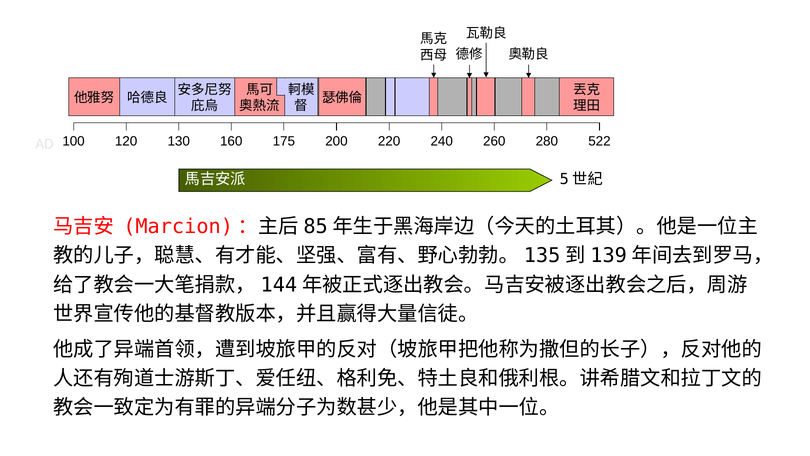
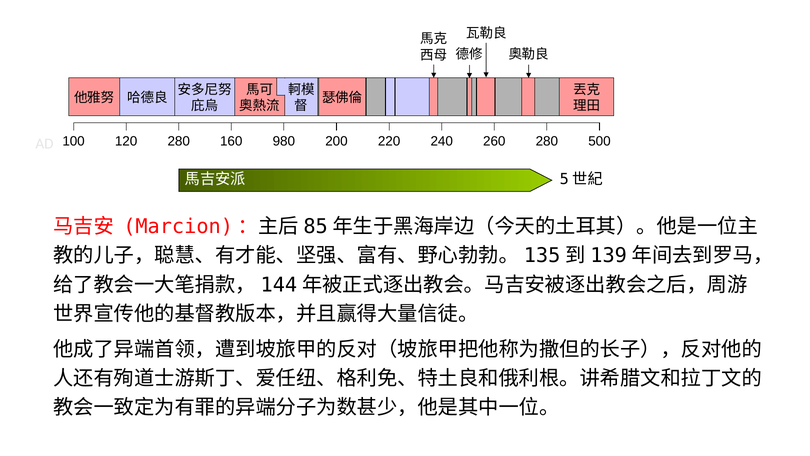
120 130: 130 -> 280
175: 175 -> 980
522: 522 -> 500
